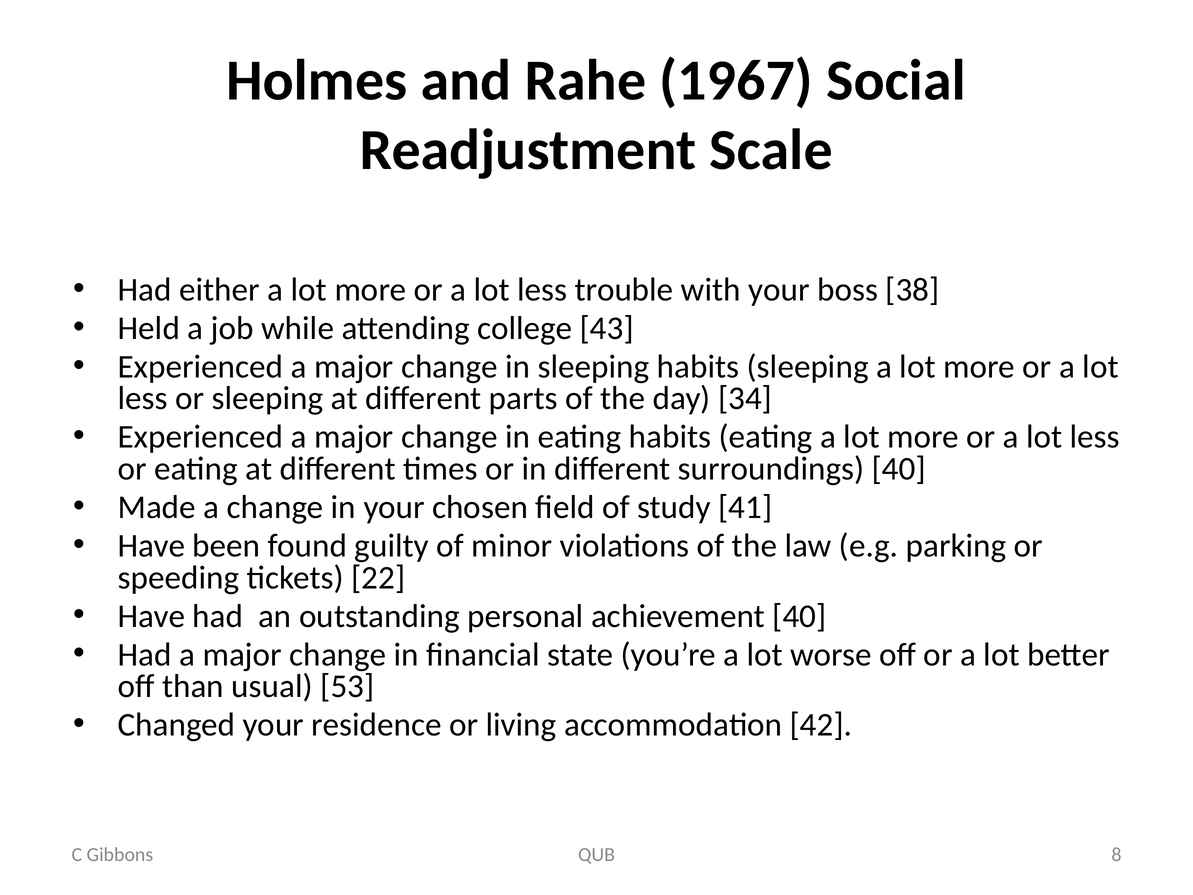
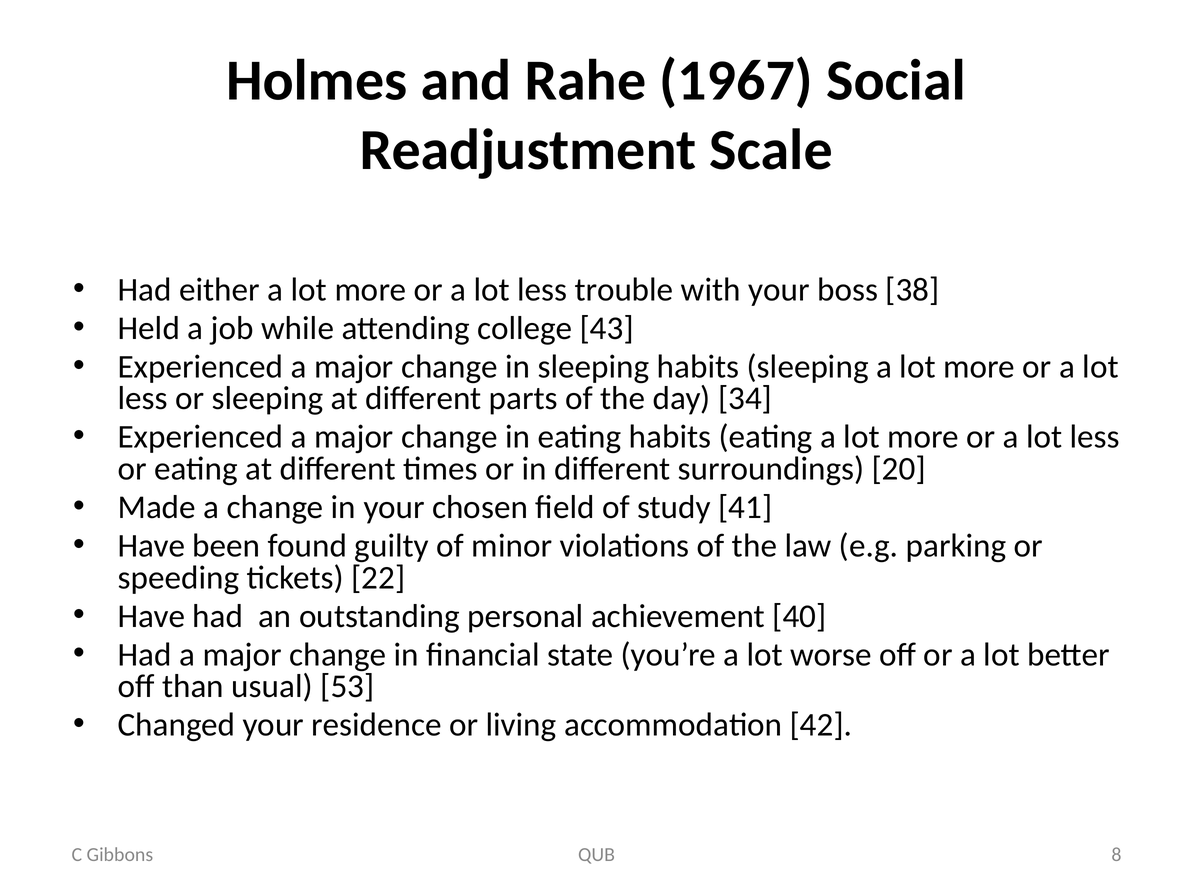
surroundings 40: 40 -> 20
